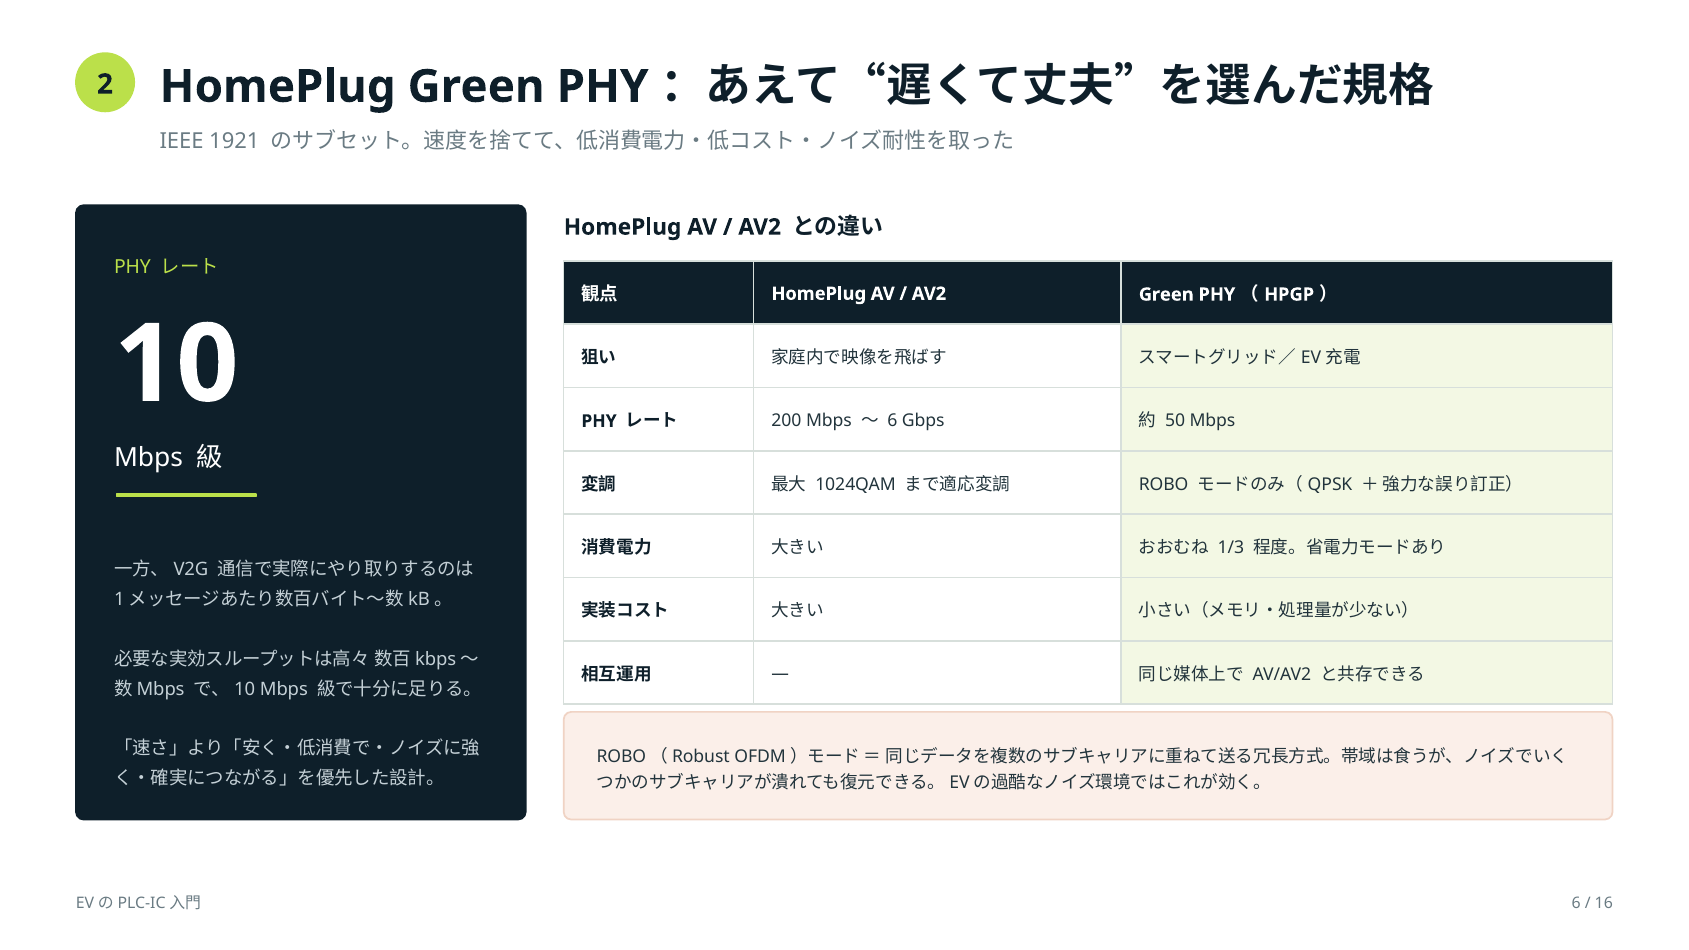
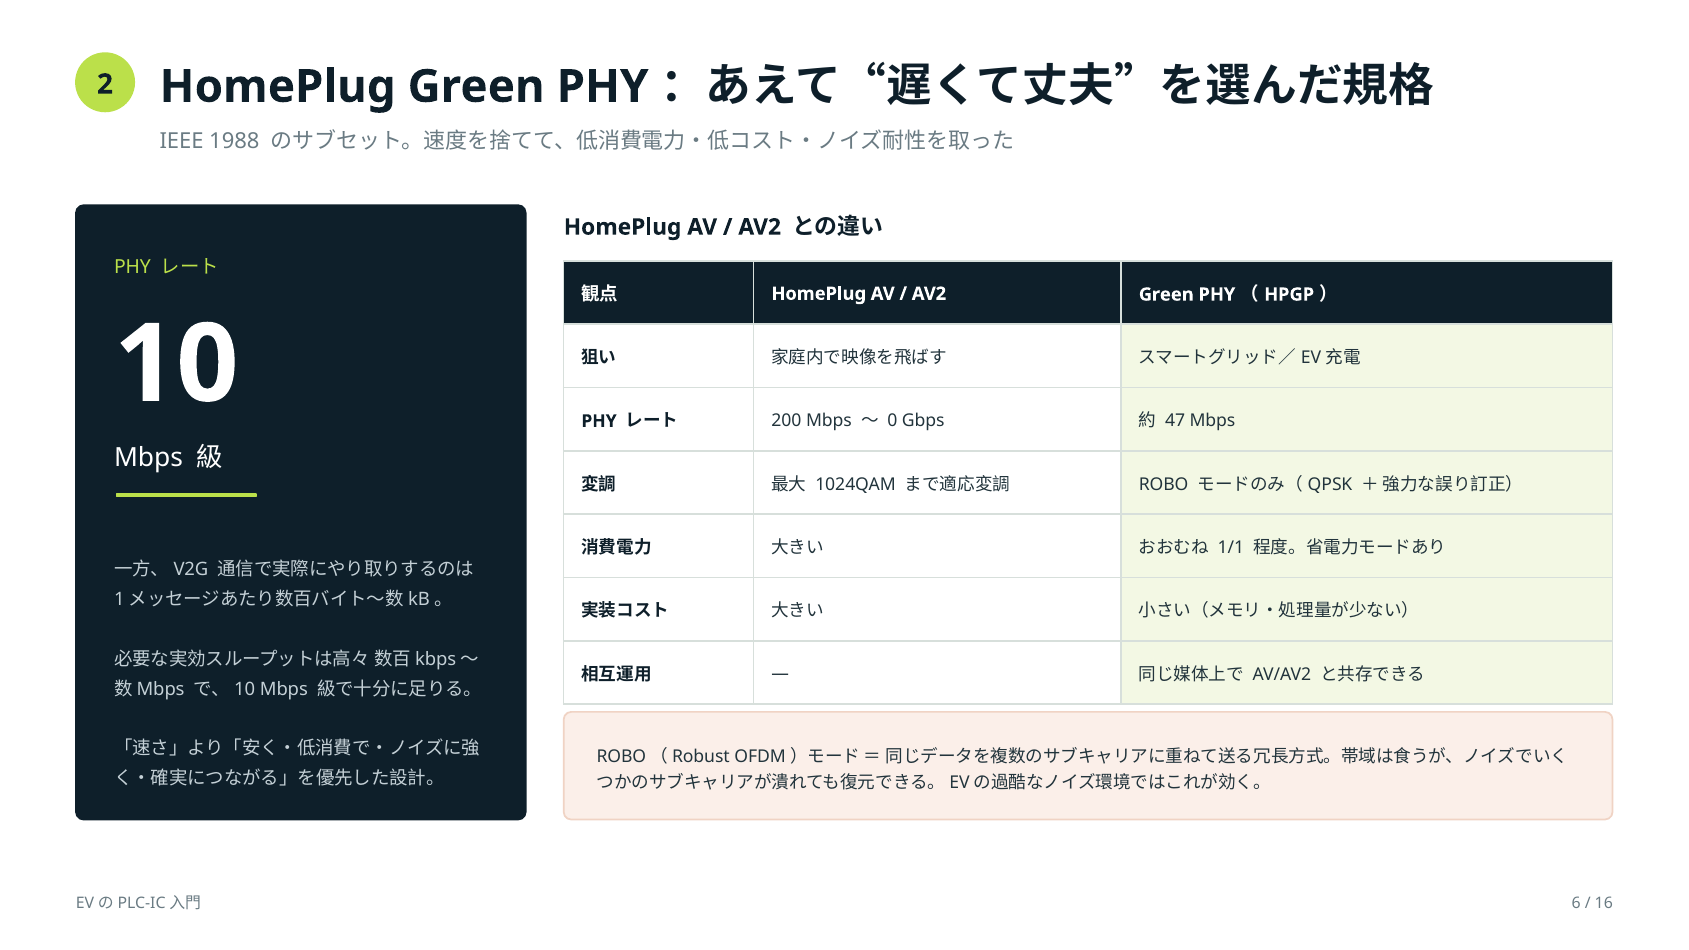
1921: 1921 -> 1988
6 at (892, 421): 6 -> 0
50: 50 -> 47
1/3: 1/3 -> 1/1
